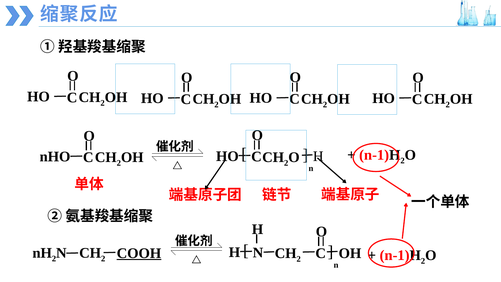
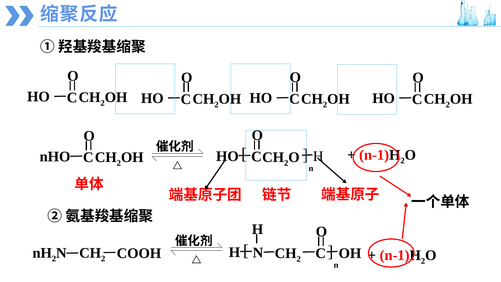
COOH underline: present -> none
